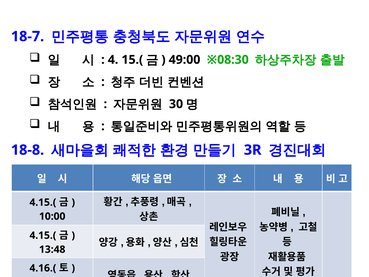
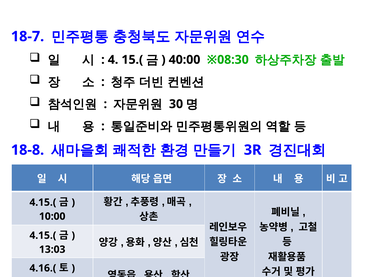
49:00: 49:00 -> 40:00
13:48: 13:48 -> 13:03
